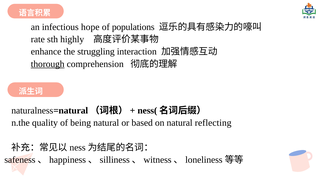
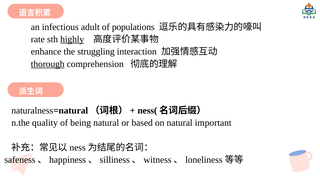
hope: hope -> adult
highly underline: none -> present
reflecting: reflecting -> important
